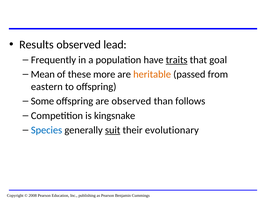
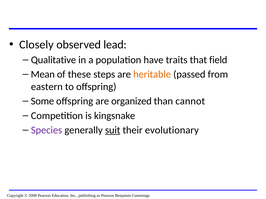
Results: Results -> Closely
Frequently: Frequently -> Qualitative
traits underline: present -> none
goal: goal -> field
more: more -> steps
are observed: observed -> organized
follows: follows -> cannot
Species colour: blue -> purple
